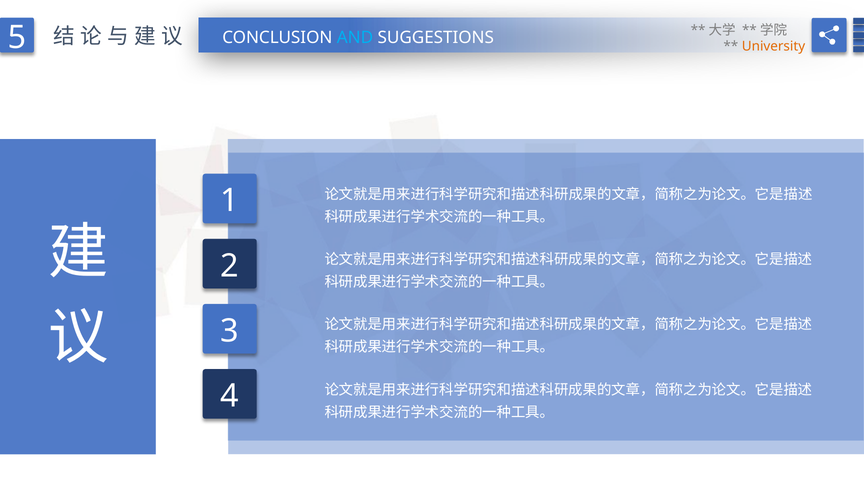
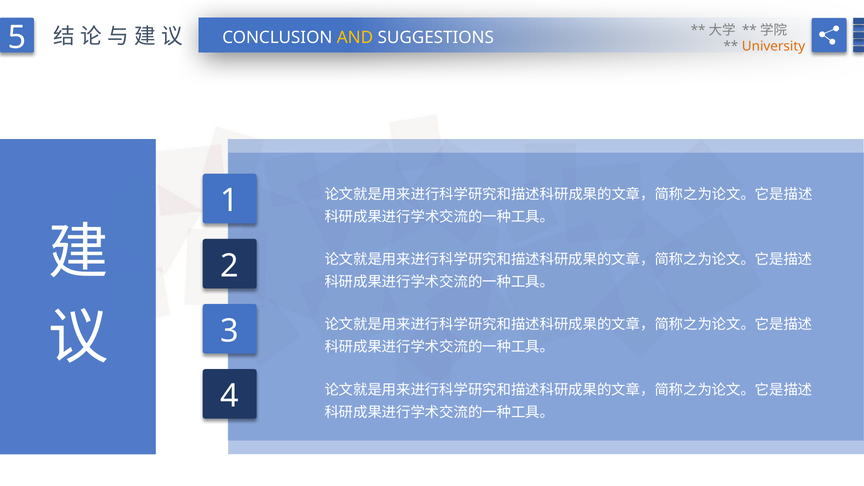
AND colour: light blue -> yellow
